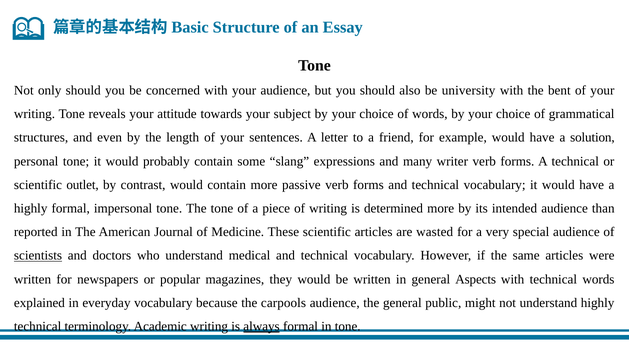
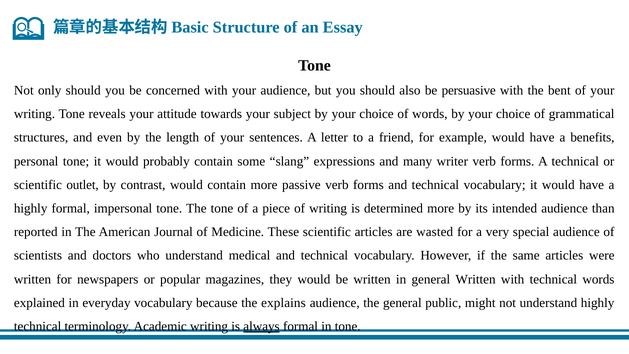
university: university -> persuasive
solution: solution -> benefits
scientists underline: present -> none
general Aspects: Aspects -> Written
carpools: carpools -> explains
